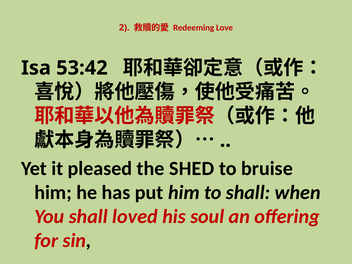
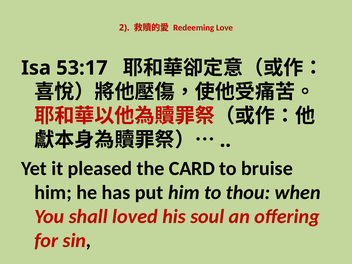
53:42: 53:42 -> 53:17
SHED: SHED -> CARD
to shall: shall -> thou
